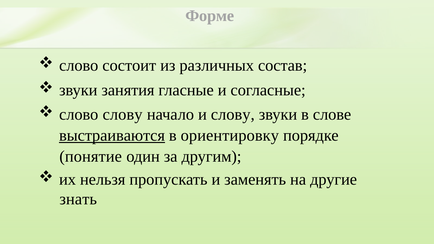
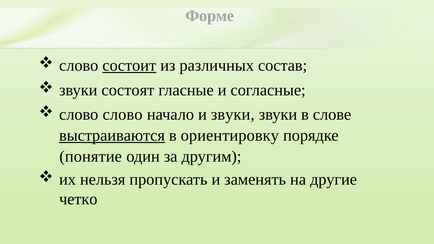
состоит underline: none -> present
занятия: занятия -> состоят
слово слову: слову -> слово
и слову: слову -> звуки
знать: знать -> четко
